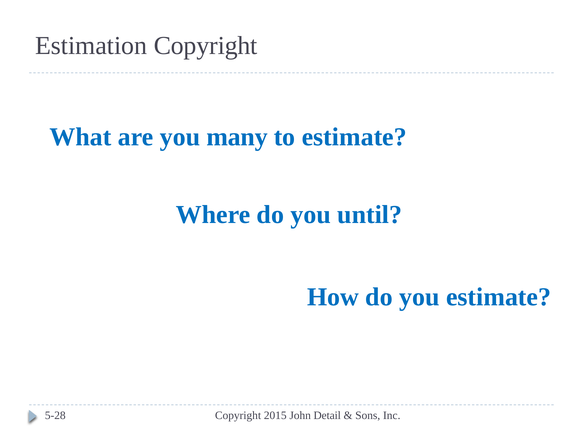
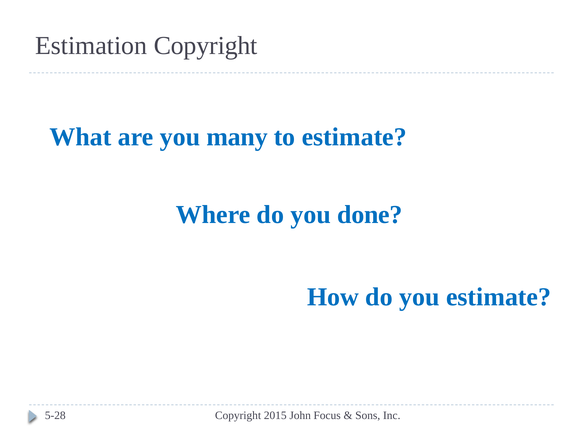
until: until -> done
Detail: Detail -> Focus
